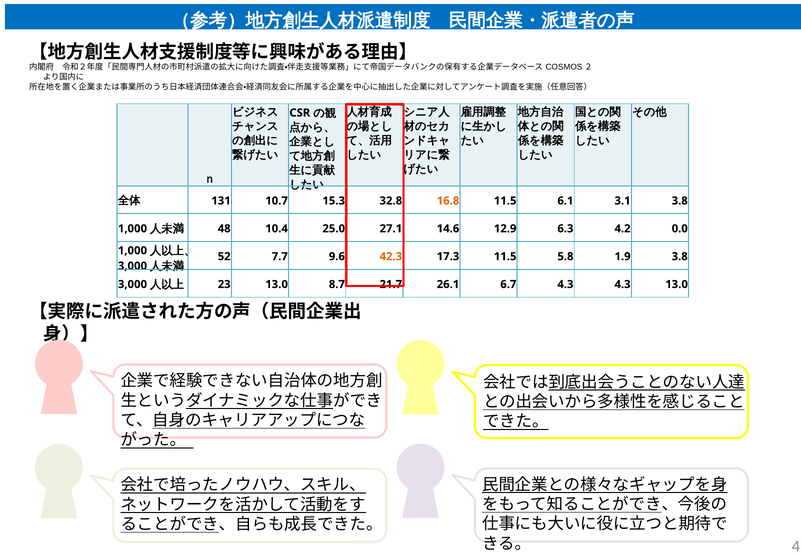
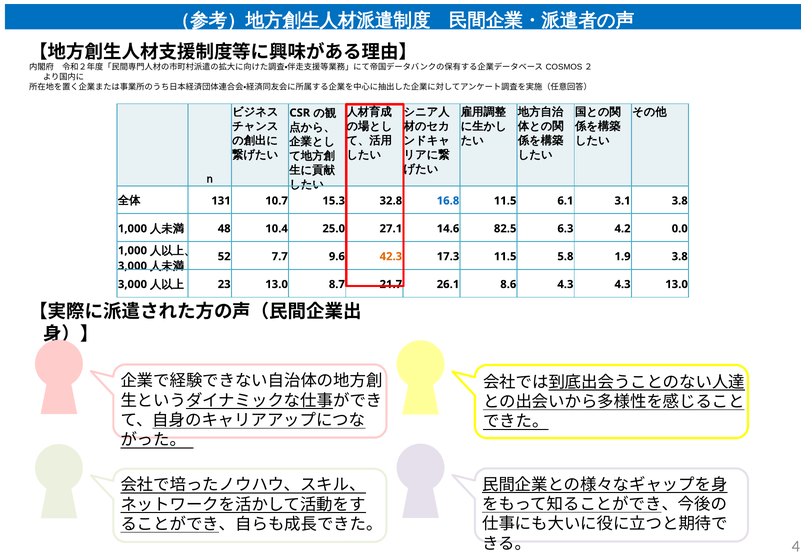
16.8 colour: orange -> blue
12.9: 12.9 -> 82.5
6.7: 6.7 -> 8.6
